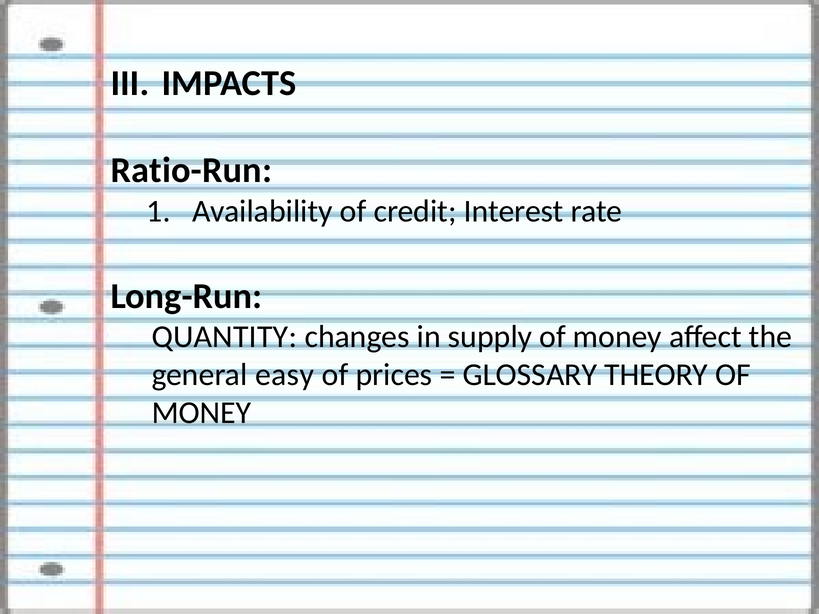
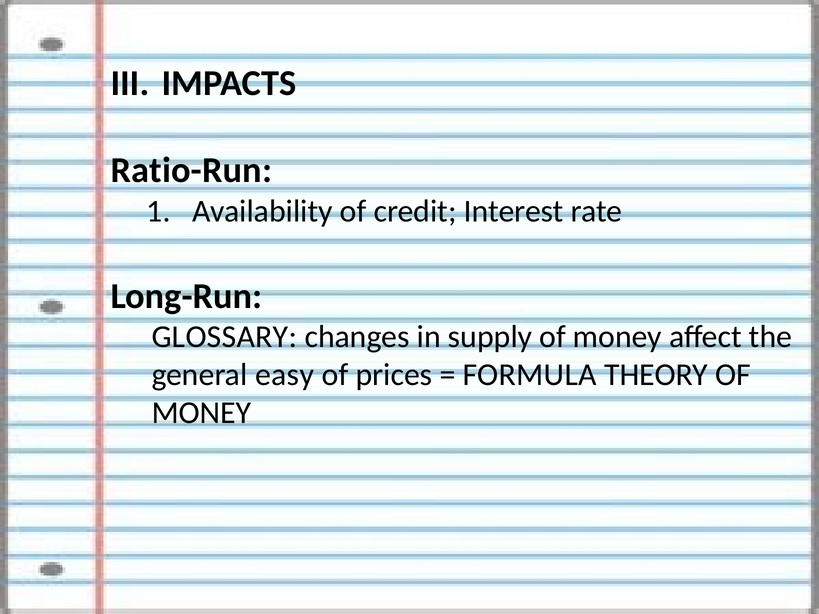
QUANTITY: QUANTITY -> GLOSSARY
GLOSSARY: GLOSSARY -> FORMULA
